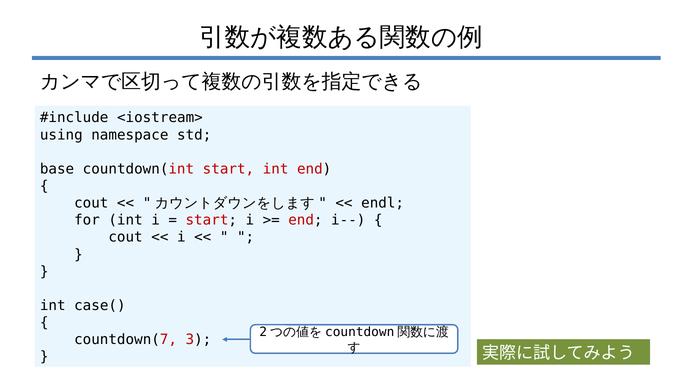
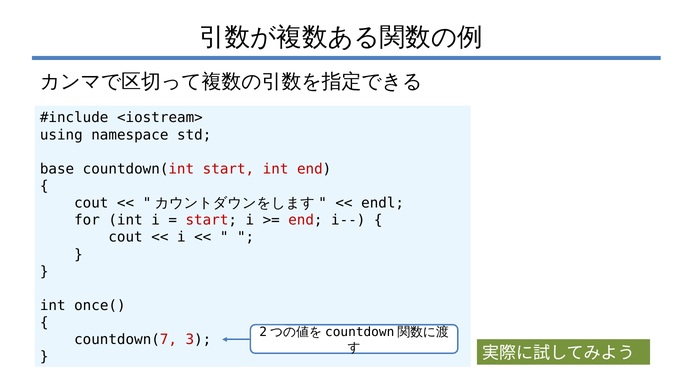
case(: case( -> once(
